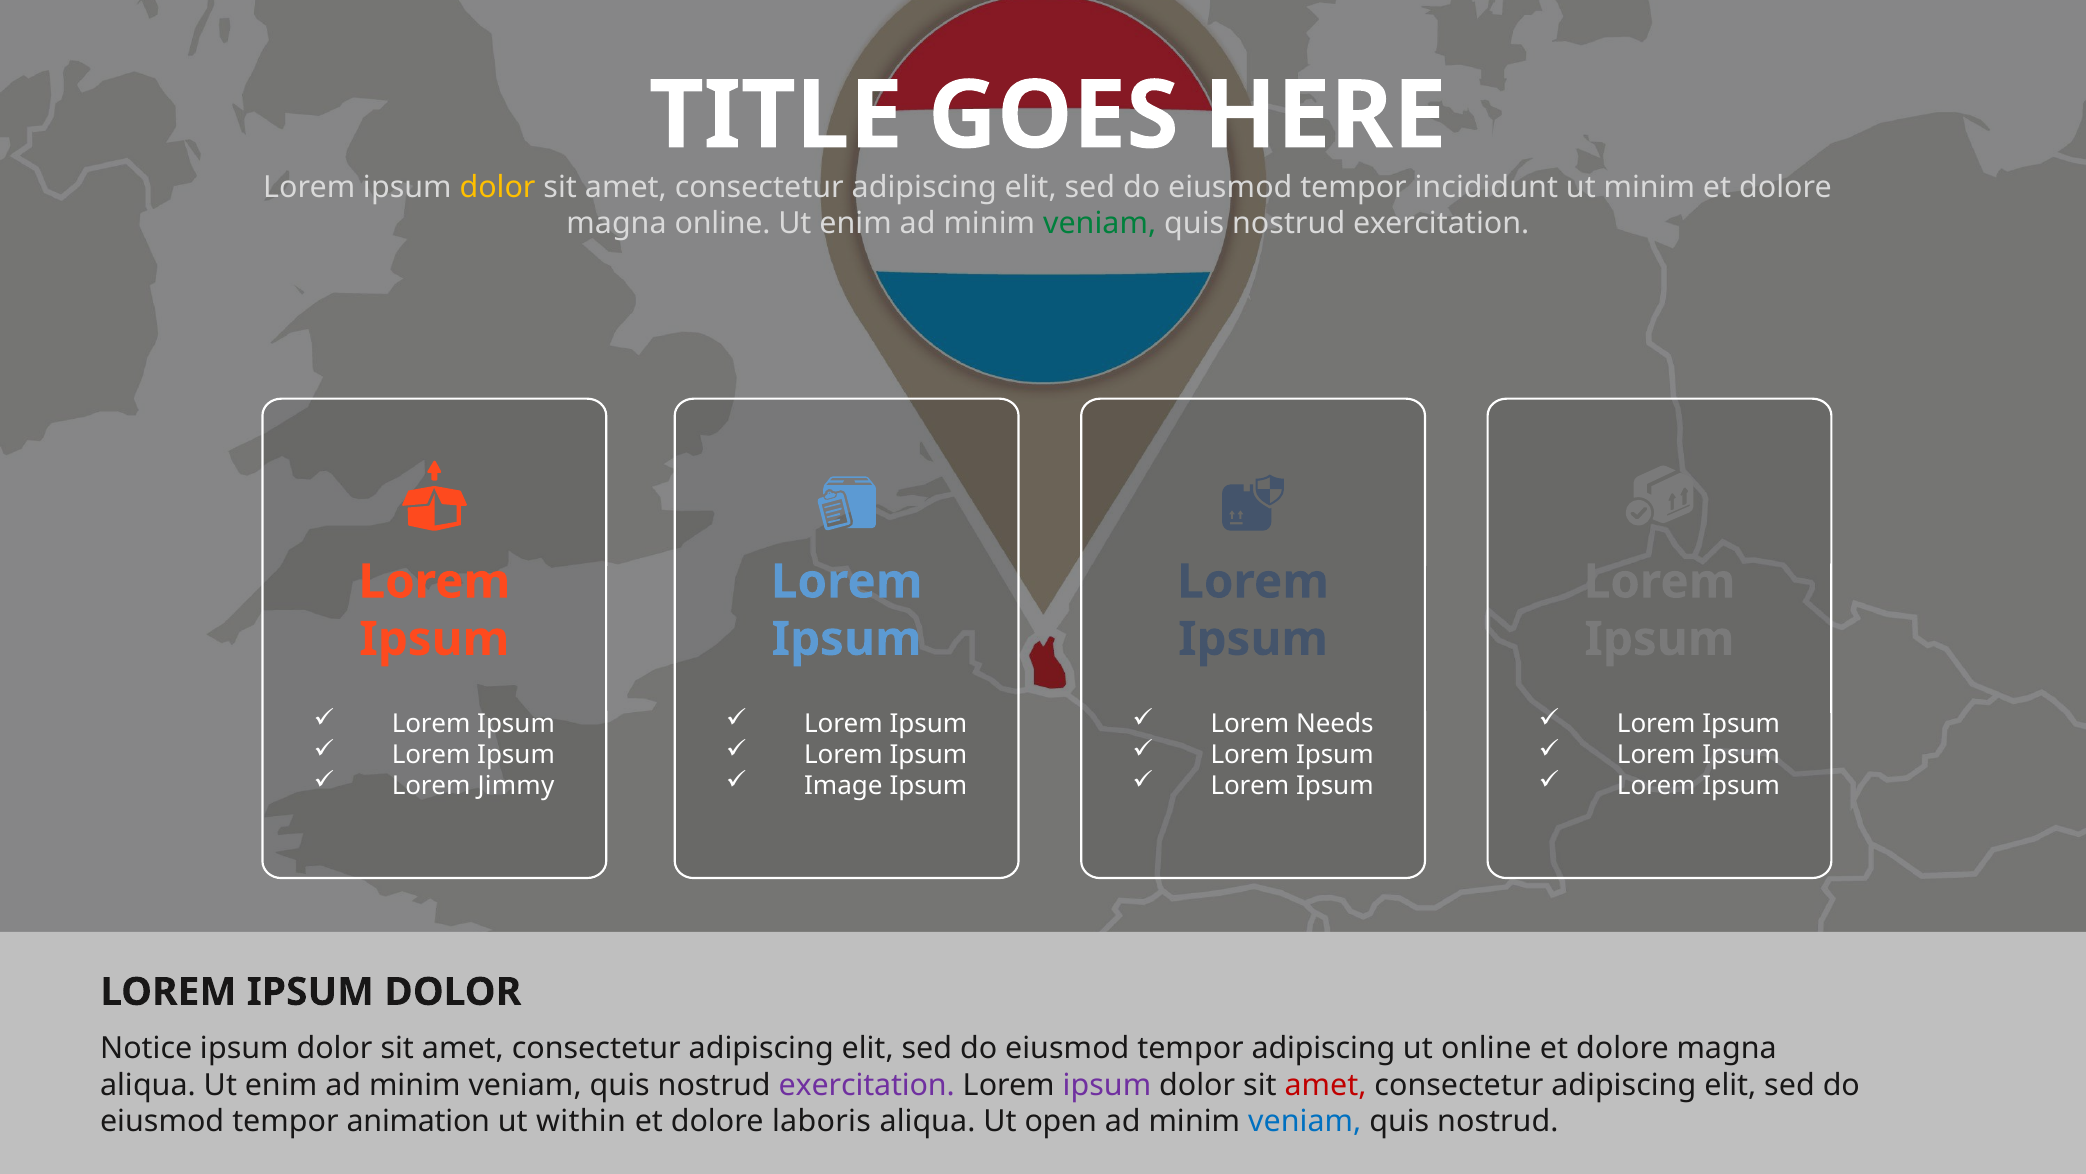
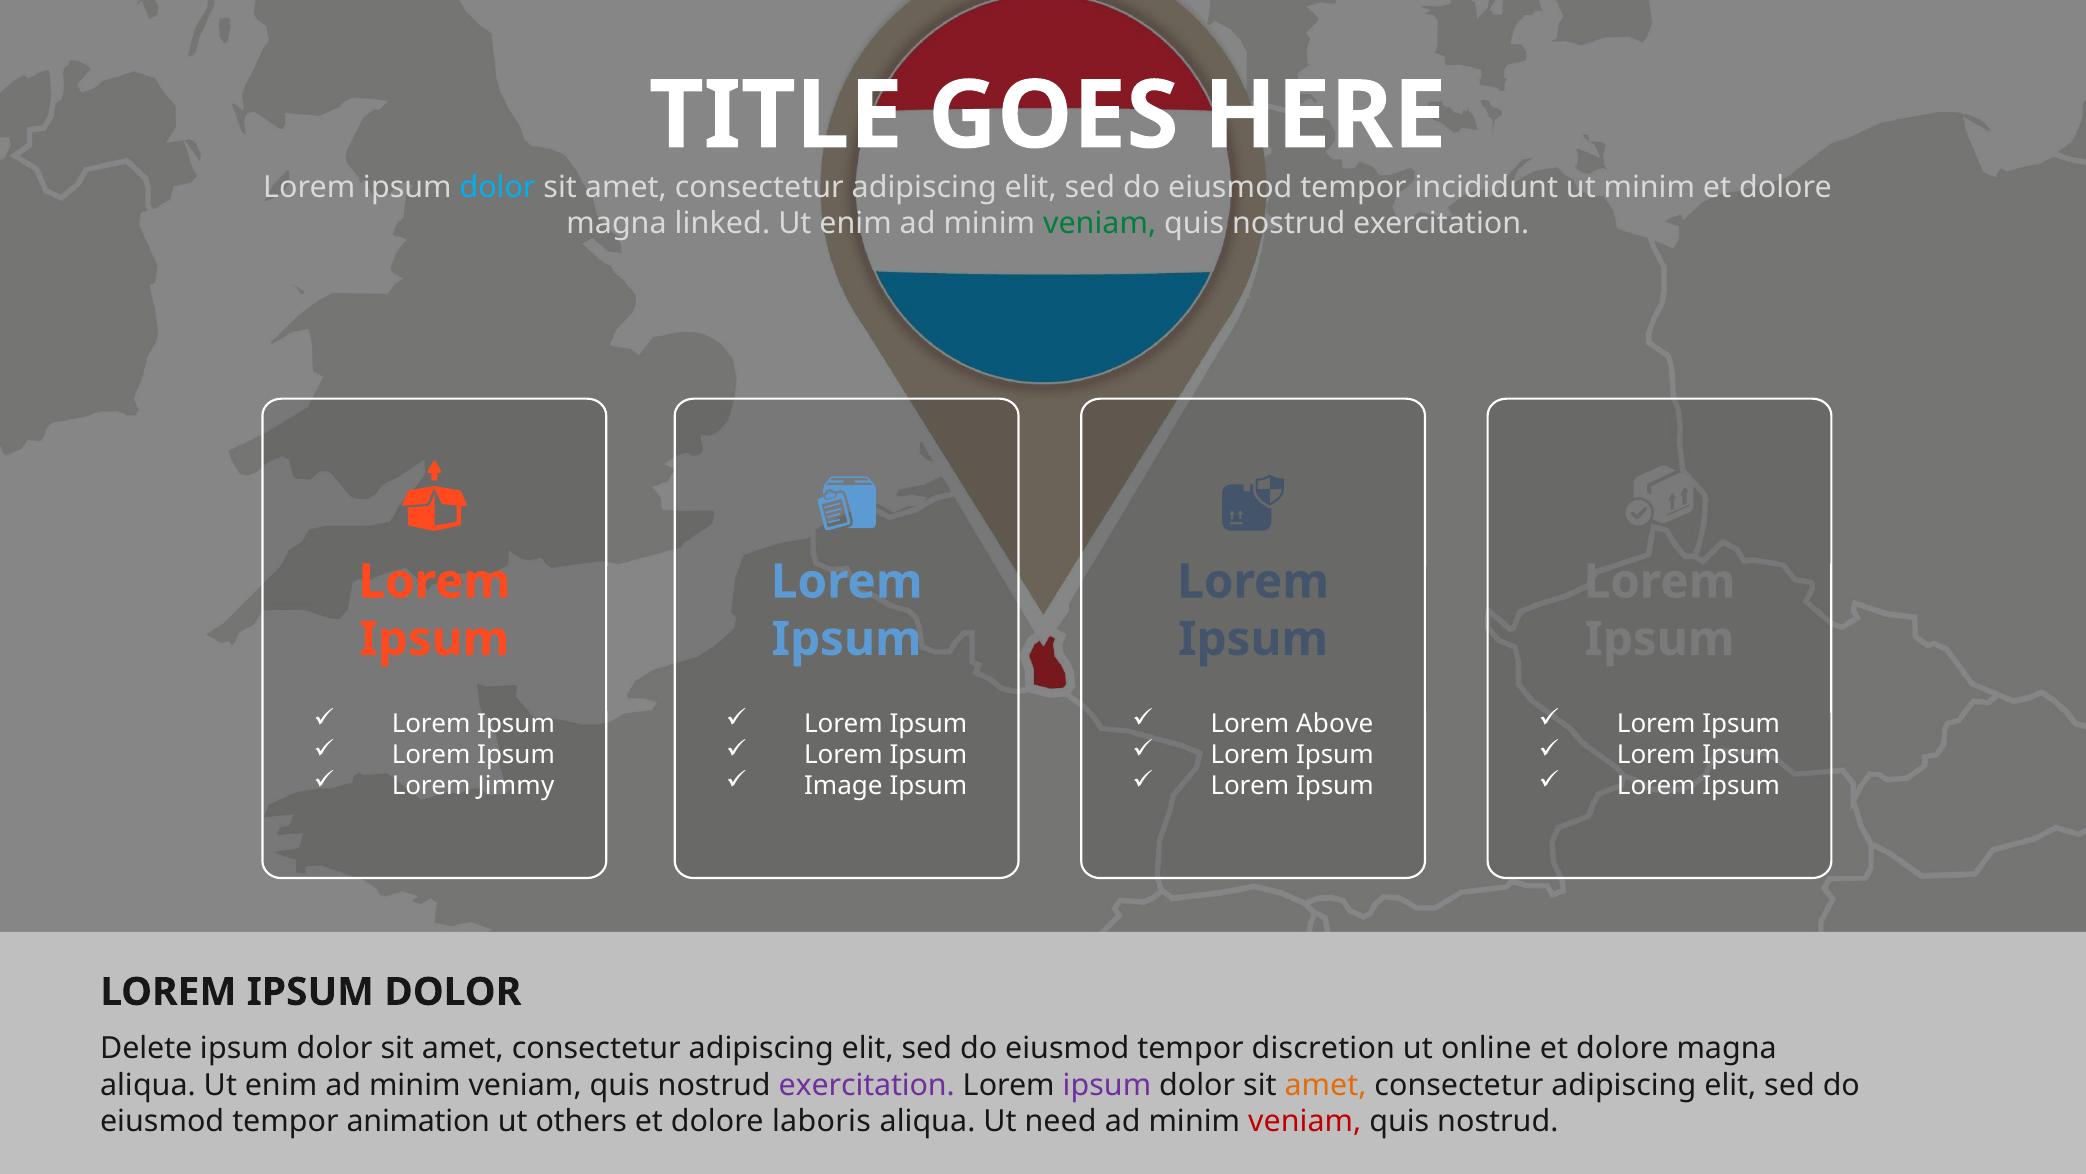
dolor at (498, 187) colour: yellow -> light blue
magna online: online -> linked
Needs: Needs -> Above
Notice: Notice -> Delete
tempor adipiscing: adipiscing -> discretion
amet at (1326, 1085) colour: red -> orange
within: within -> others
open: open -> need
veniam at (1305, 1121) colour: blue -> red
